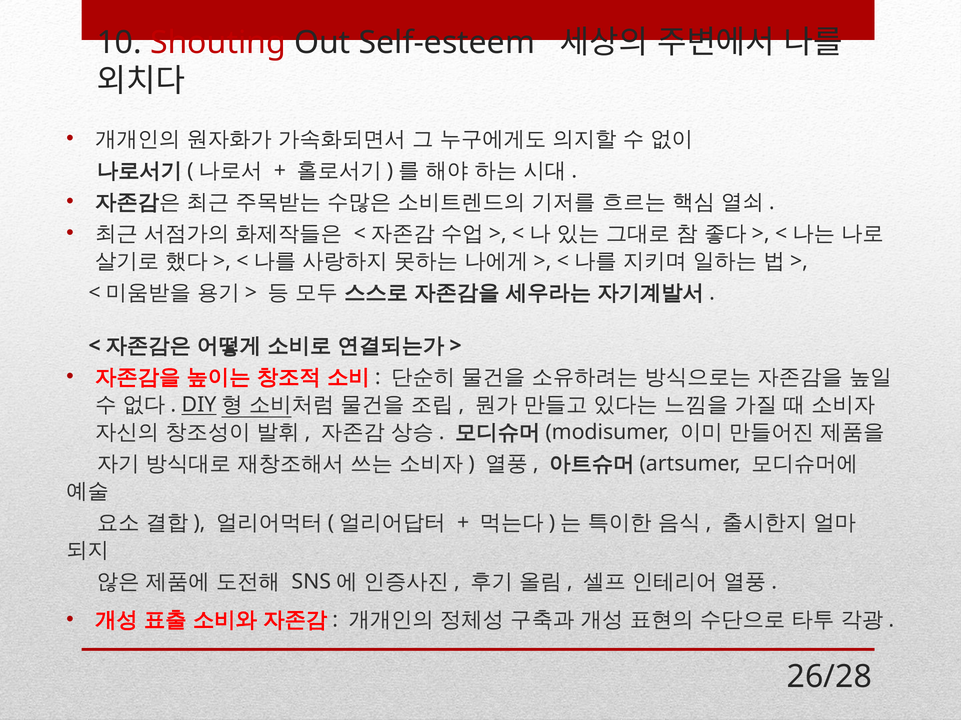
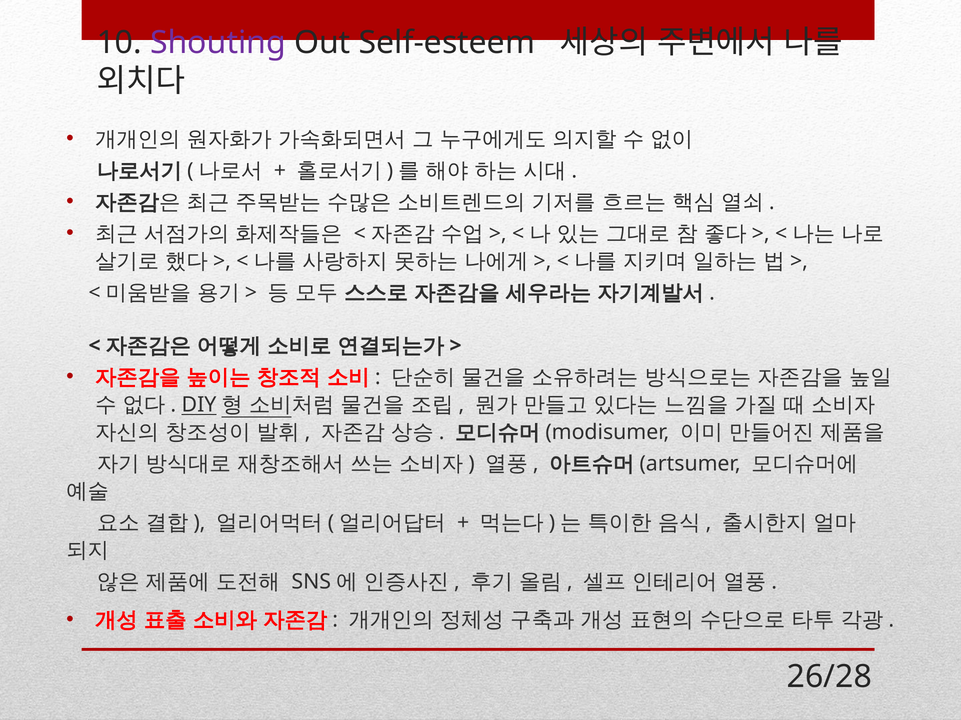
Shouting colour: red -> purple
